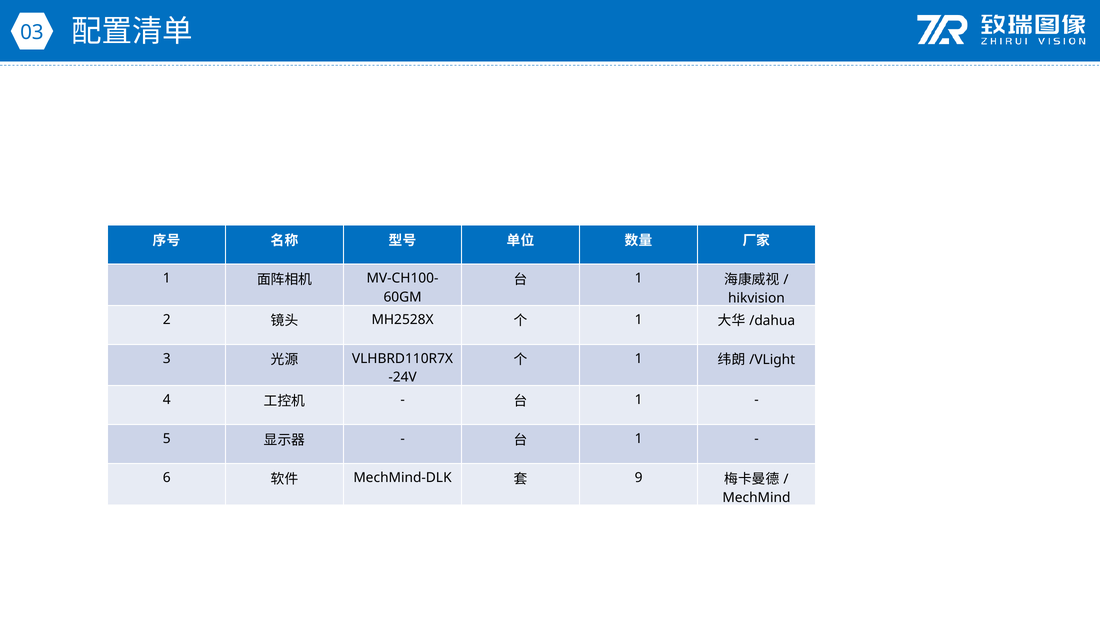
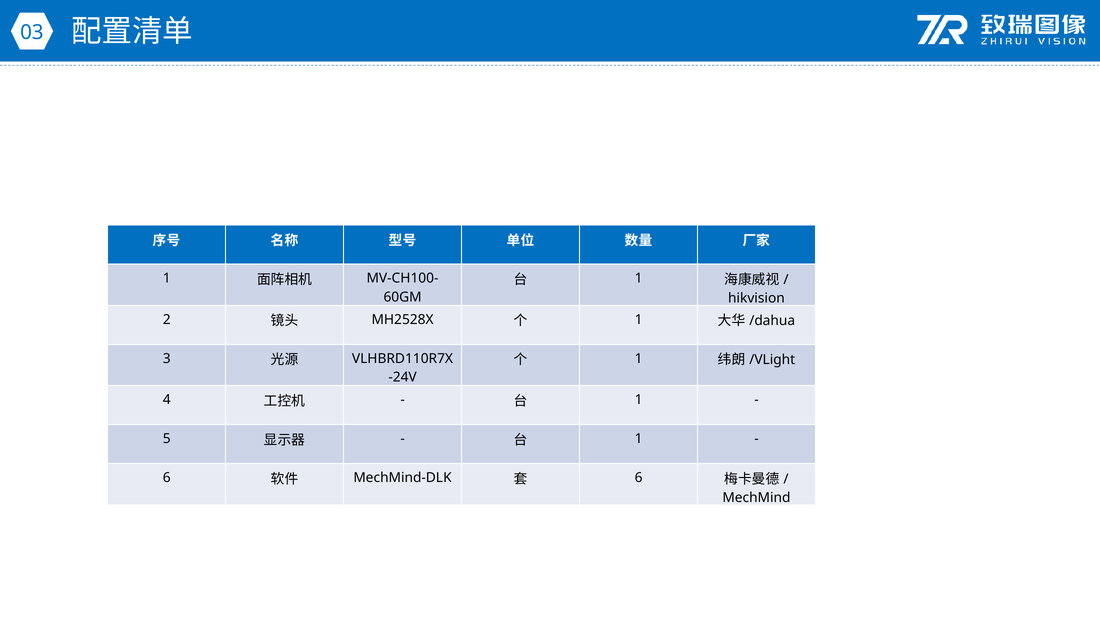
9 at (639, 478): 9 -> 6
